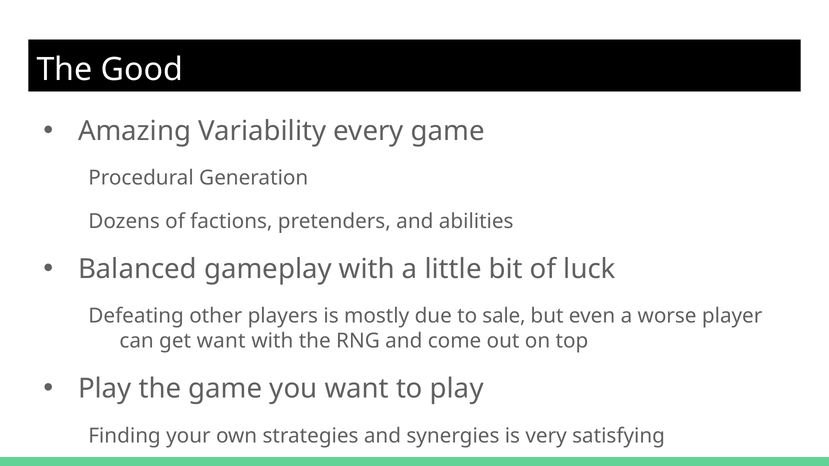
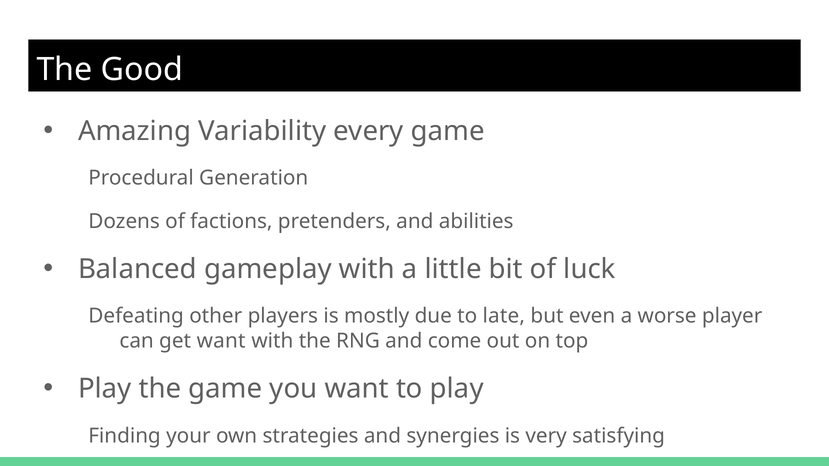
sale: sale -> late
